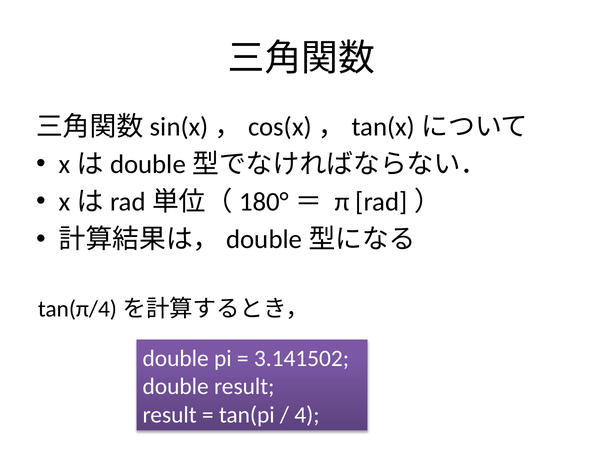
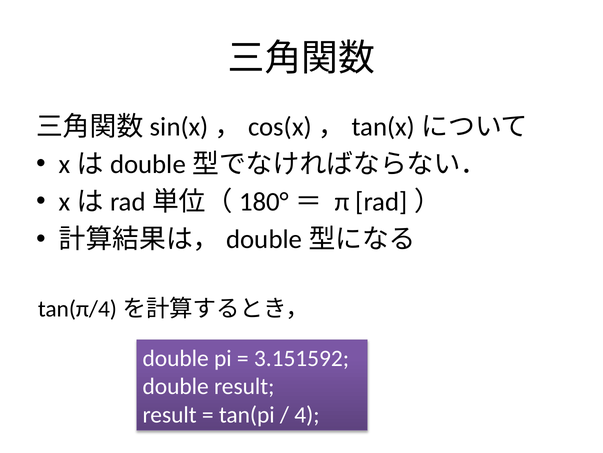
3.141502: 3.141502 -> 3.151592
